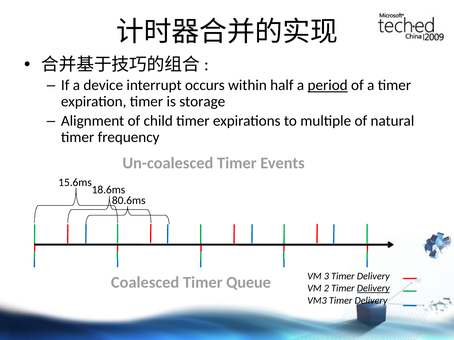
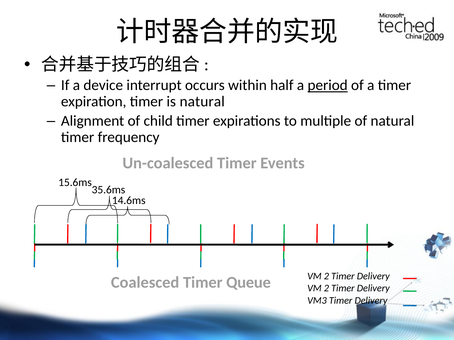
is storage: storage -> natural
18.6ms: 18.6ms -> 35.6ms
80.6ms: 80.6ms -> 14.6ms
3 at (326, 277): 3 -> 2
Delivery at (373, 289) underline: present -> none
